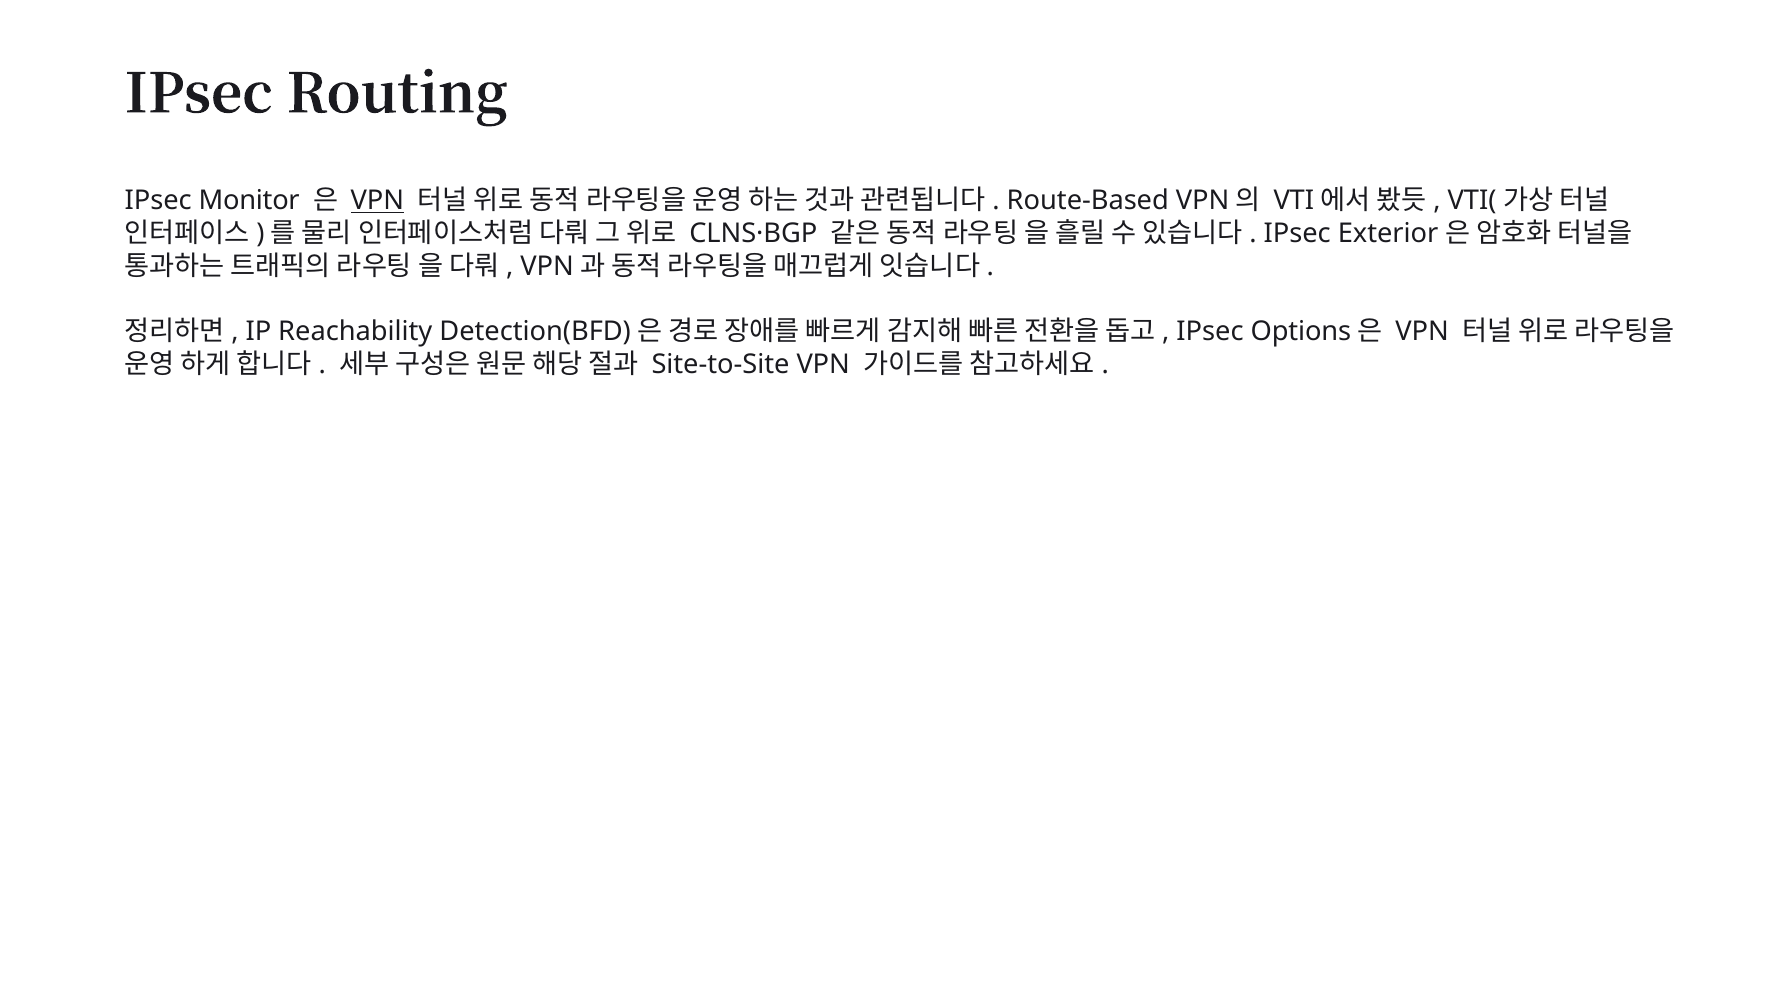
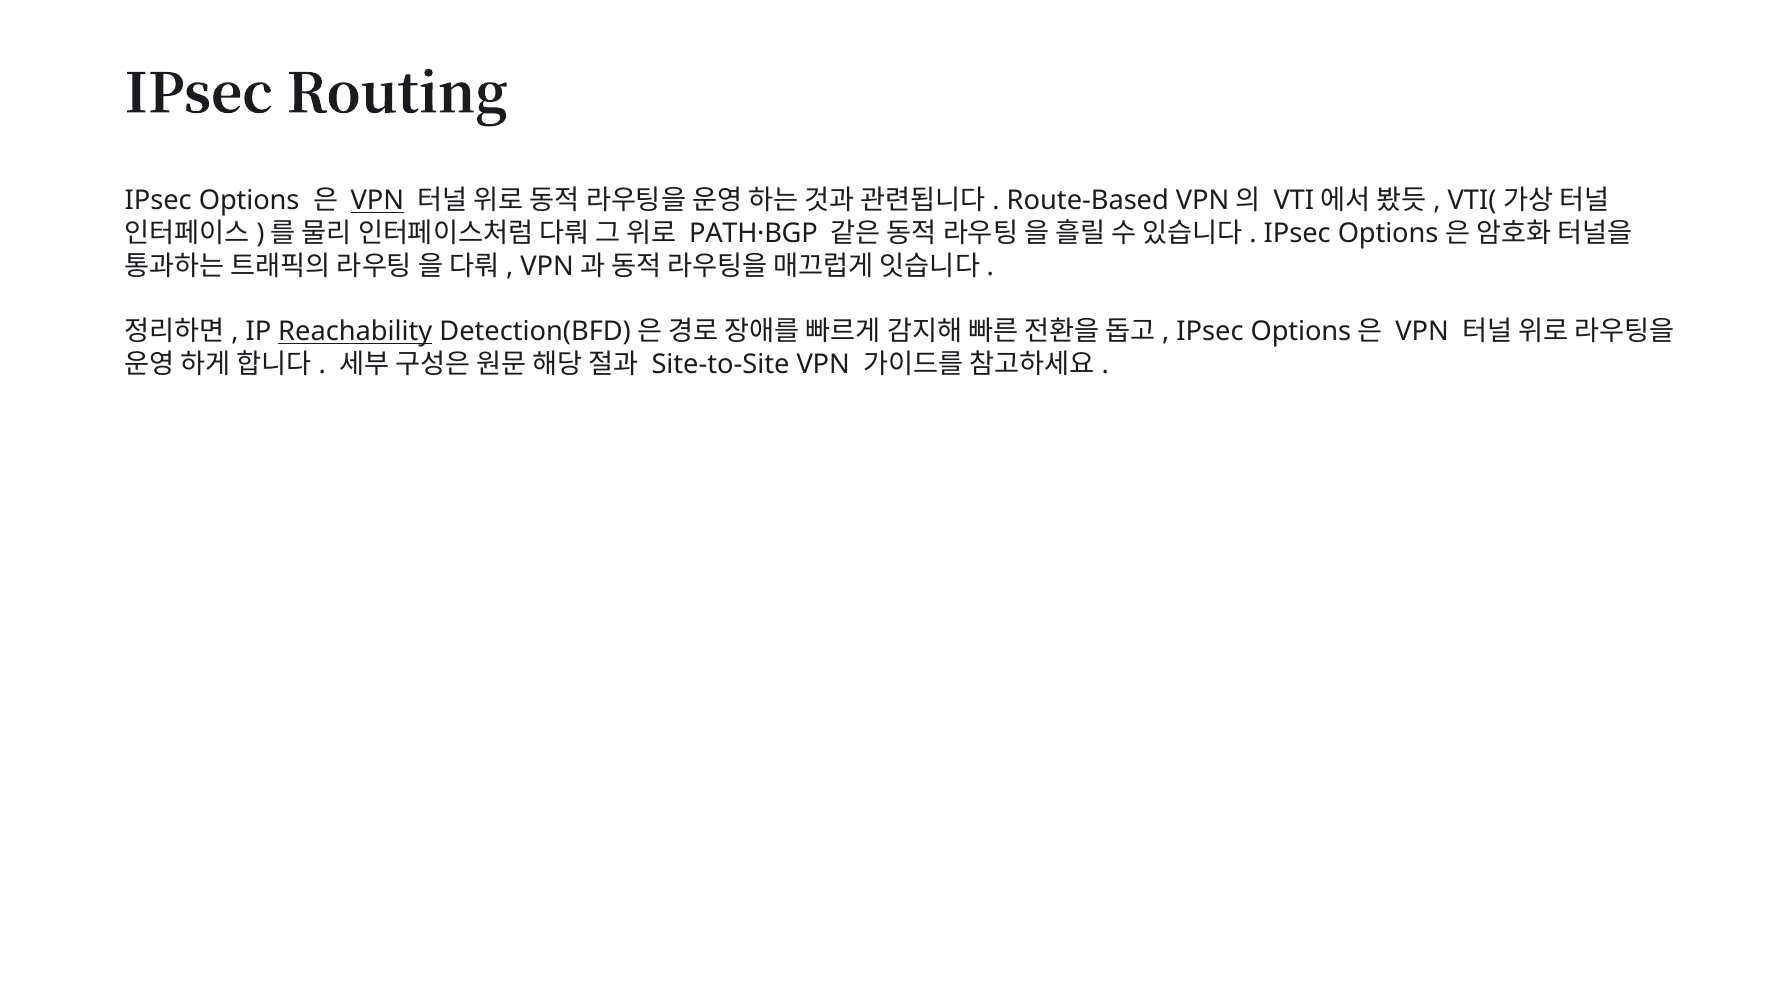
Monitor at (249, 201): Monitor -> Options
CLNS·BGP: CLNS·BGP -> PATH·BGP
Exterior at (1388, 234): Exterior -> Options
Reachability underline: none -> present
